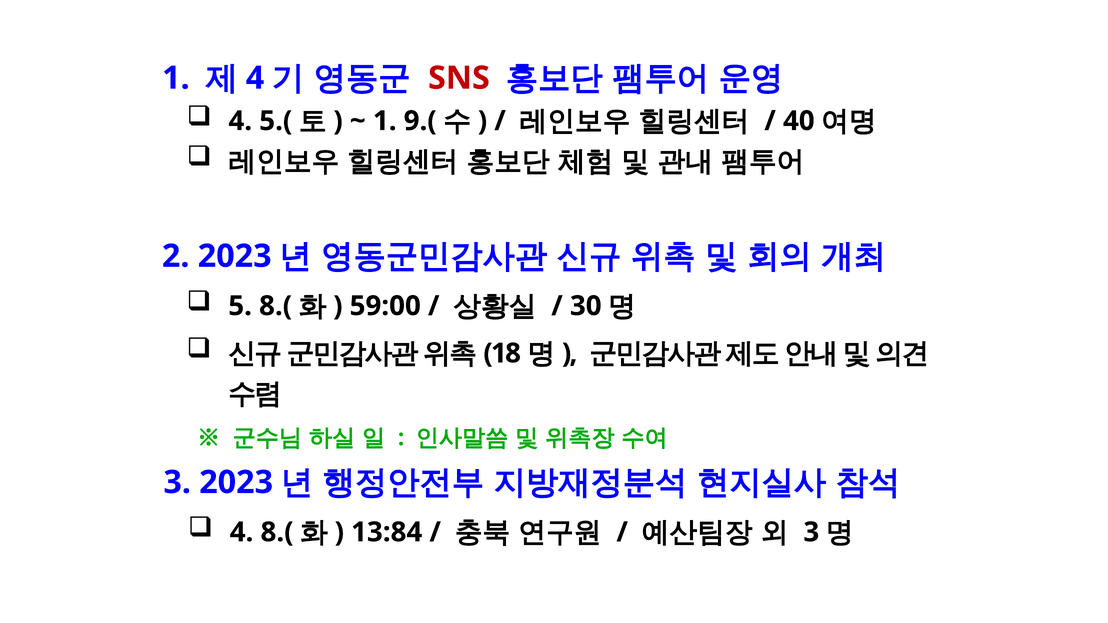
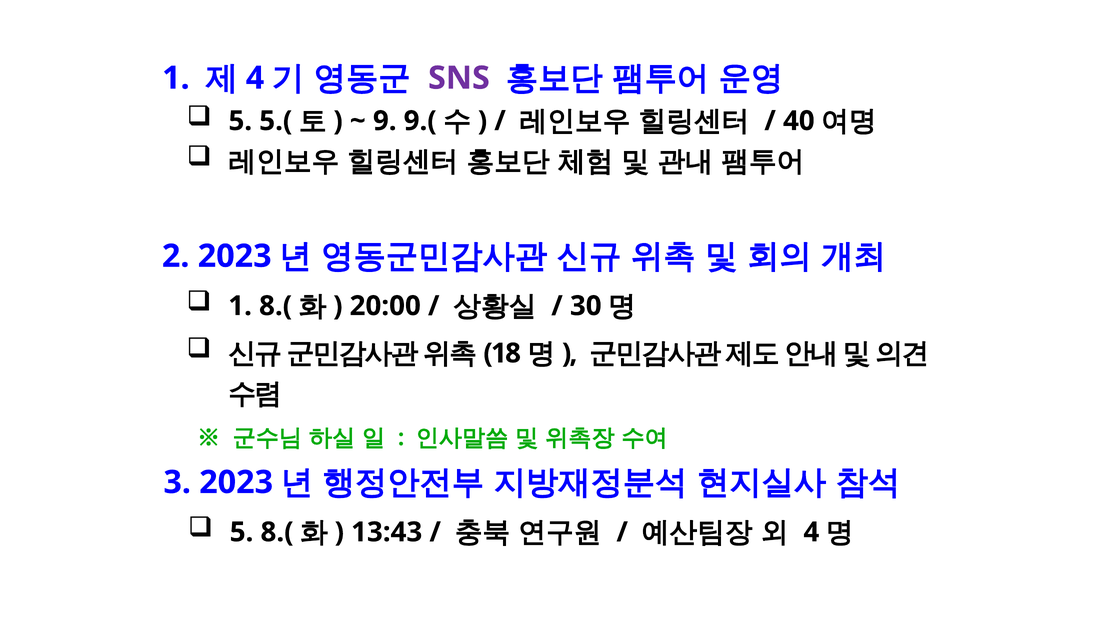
SNS colour: red -> purple
4 at (240, 121): 4 -> 5
1 at (385, 121): 1 -> 9
5 at (240, 306): 5 -> 1
59:00: 59:00 -> 20:00
4 at (242, 532): 4 -> 5
13:84: 13:84 -> 13:43
3 at (811, 532): 3 -> 4
